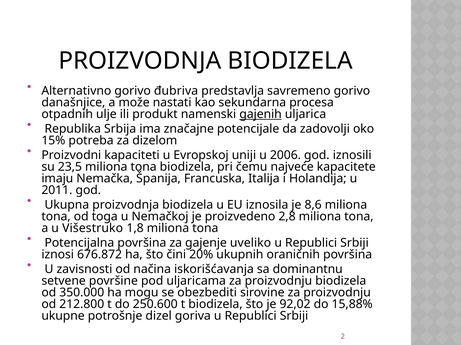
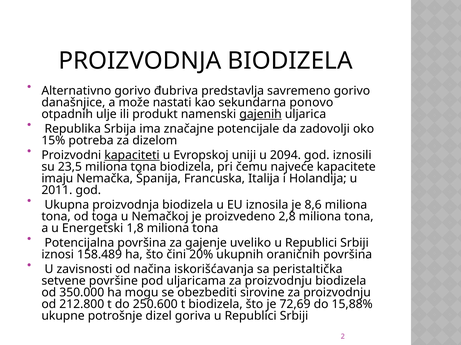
procesa: procesa -> ponovo
kapaciteti underline: none -> present
2006: 2006 -> 2094
Višestruko: Višestruko -> Energetski
676.872: 676.872 -> 158.489
dominantnu: dominantnu -> peristaltička
92,02: 92,02 -> 72,69
